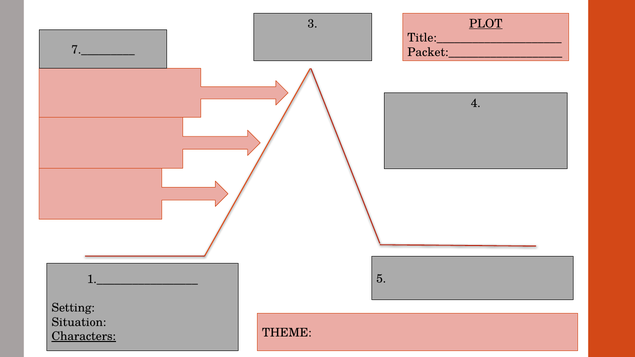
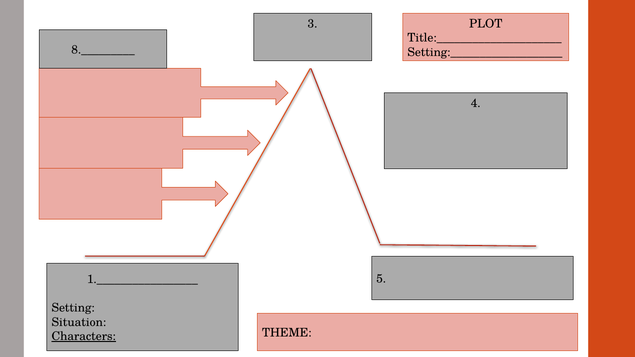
PLOT underline: present -> none
7._________: 7._________ -> 8._________
Packet:___________________: Packet:___________________ -> Setting:___________________
